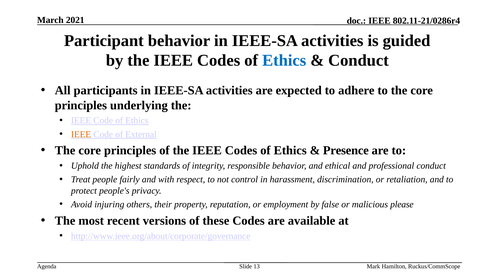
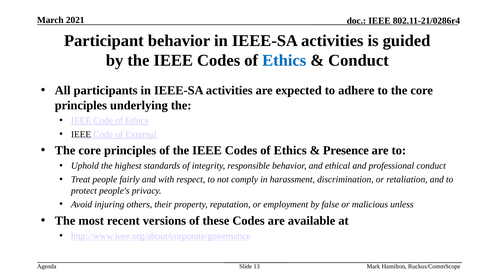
IEEE at (81, 135) colour: orange -> black
control: control -> comply
please: please -> unless
